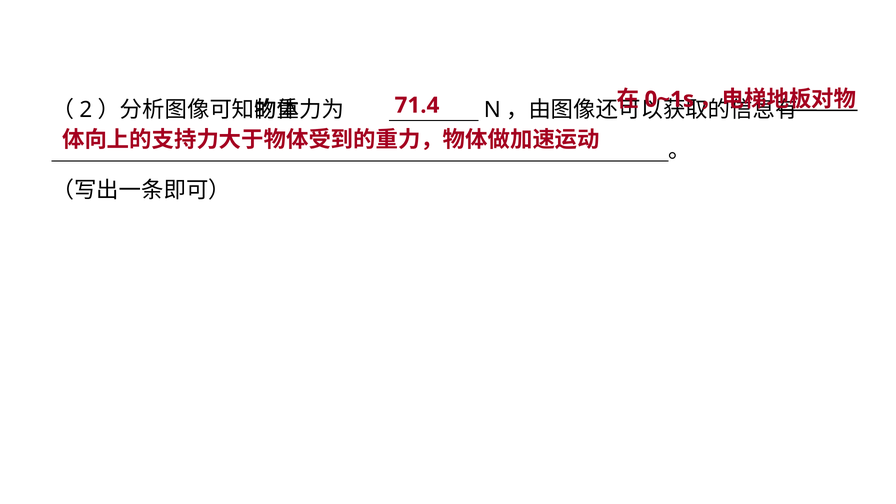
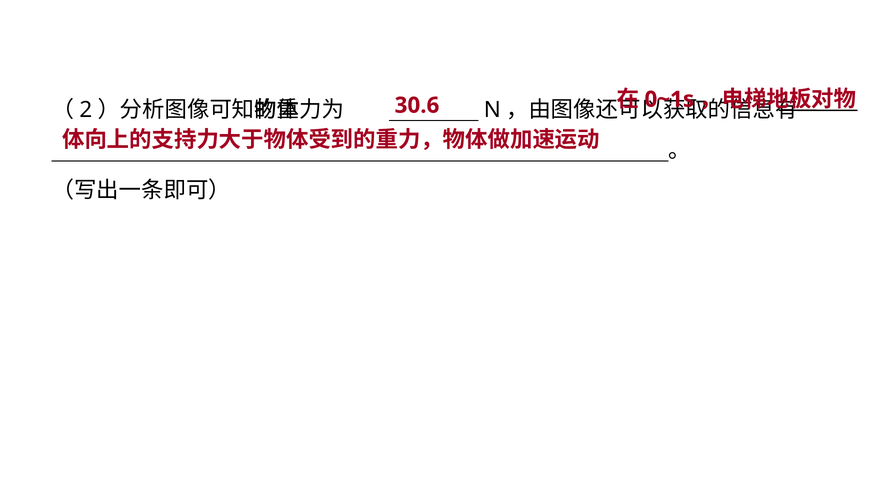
71.4: 71.4 -> 30.6
